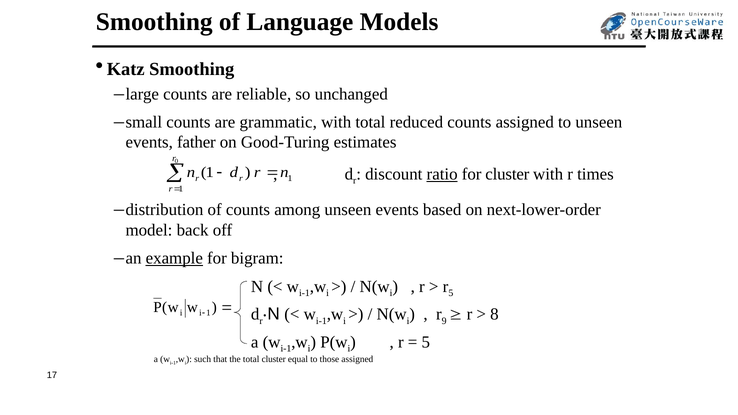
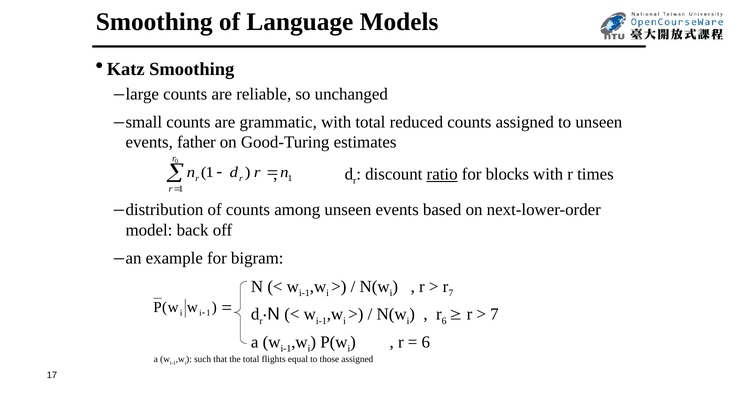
for cluster: cluster -> blocks
example underline: present -> none
r 5: 5 -> 7
r 9: 9 -> 6
8 at (494, 314): 8 -> 7
5 at (426, 342): 5 -> 6
total cluster: cluster -> flights
